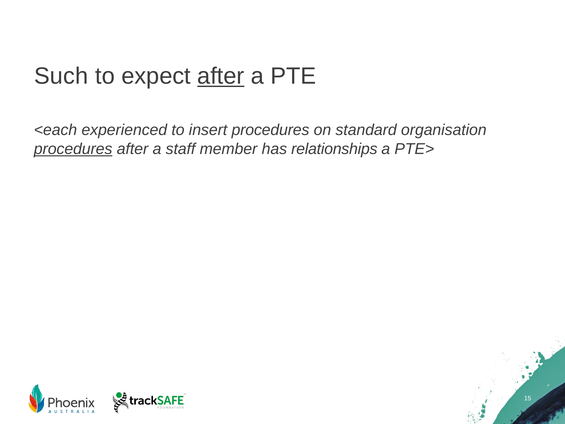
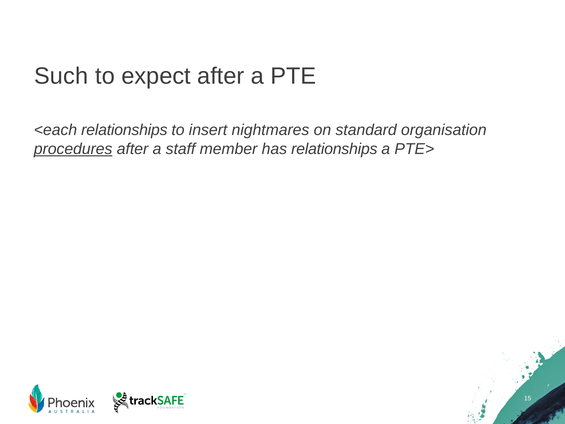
after at (221, 76) underline: present -> none
<each experienced: experienced -> relationships
insert procedures: procedures -> nightmares
